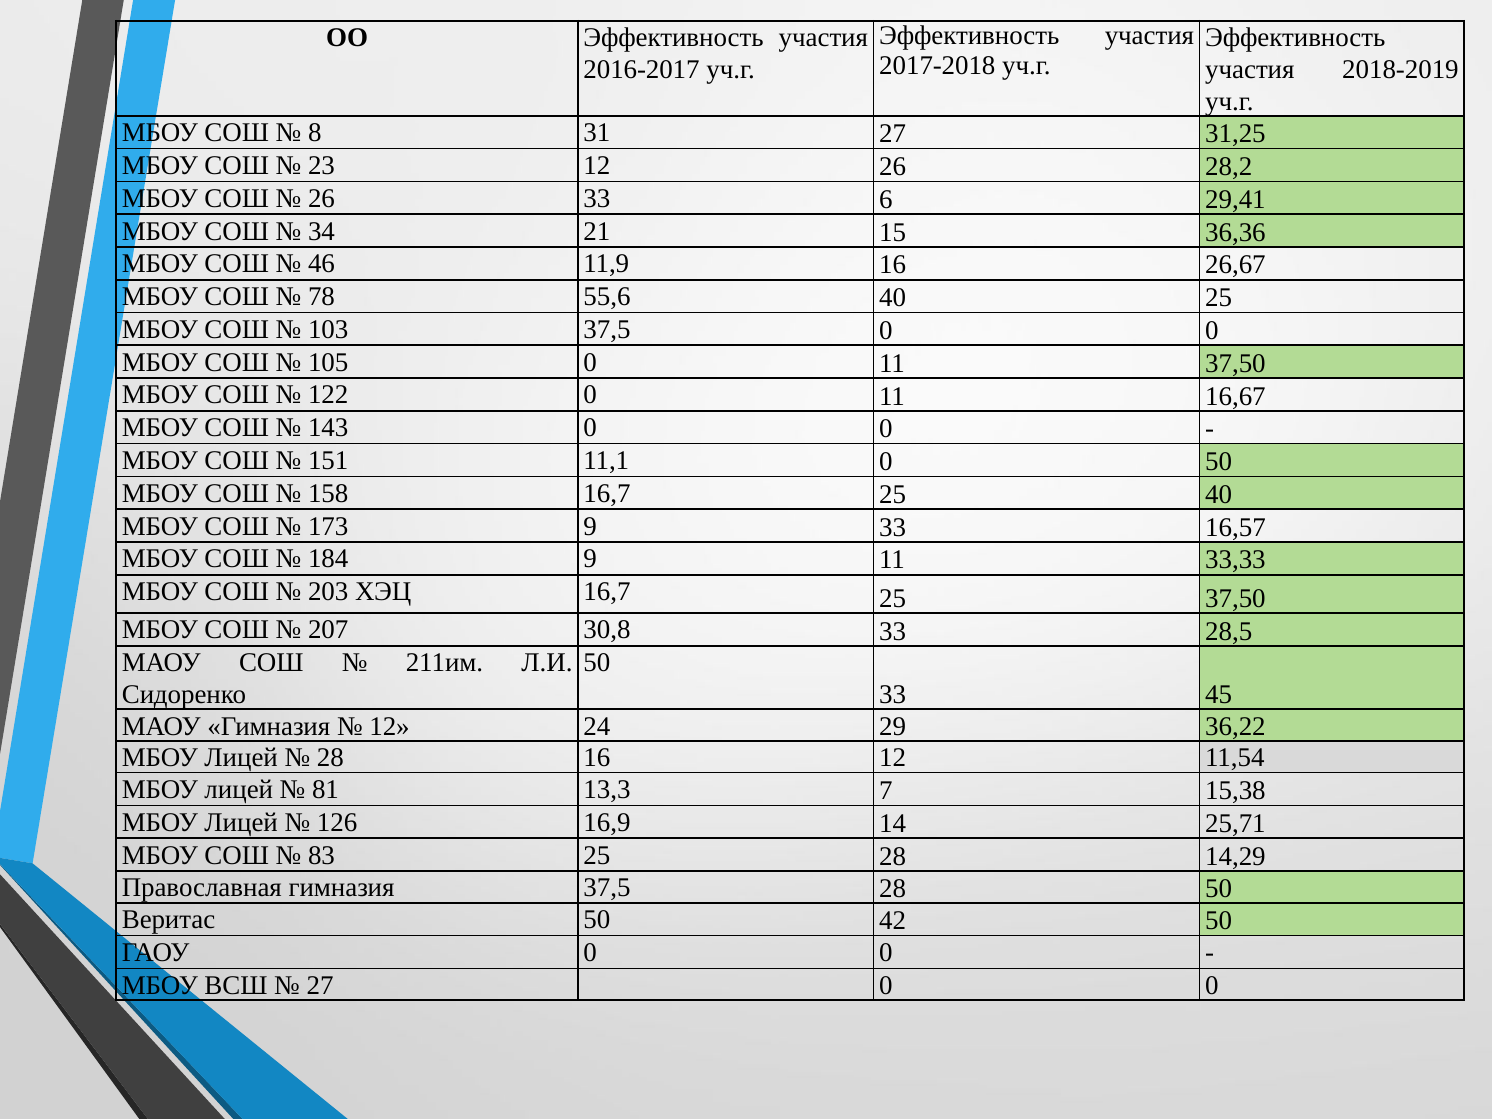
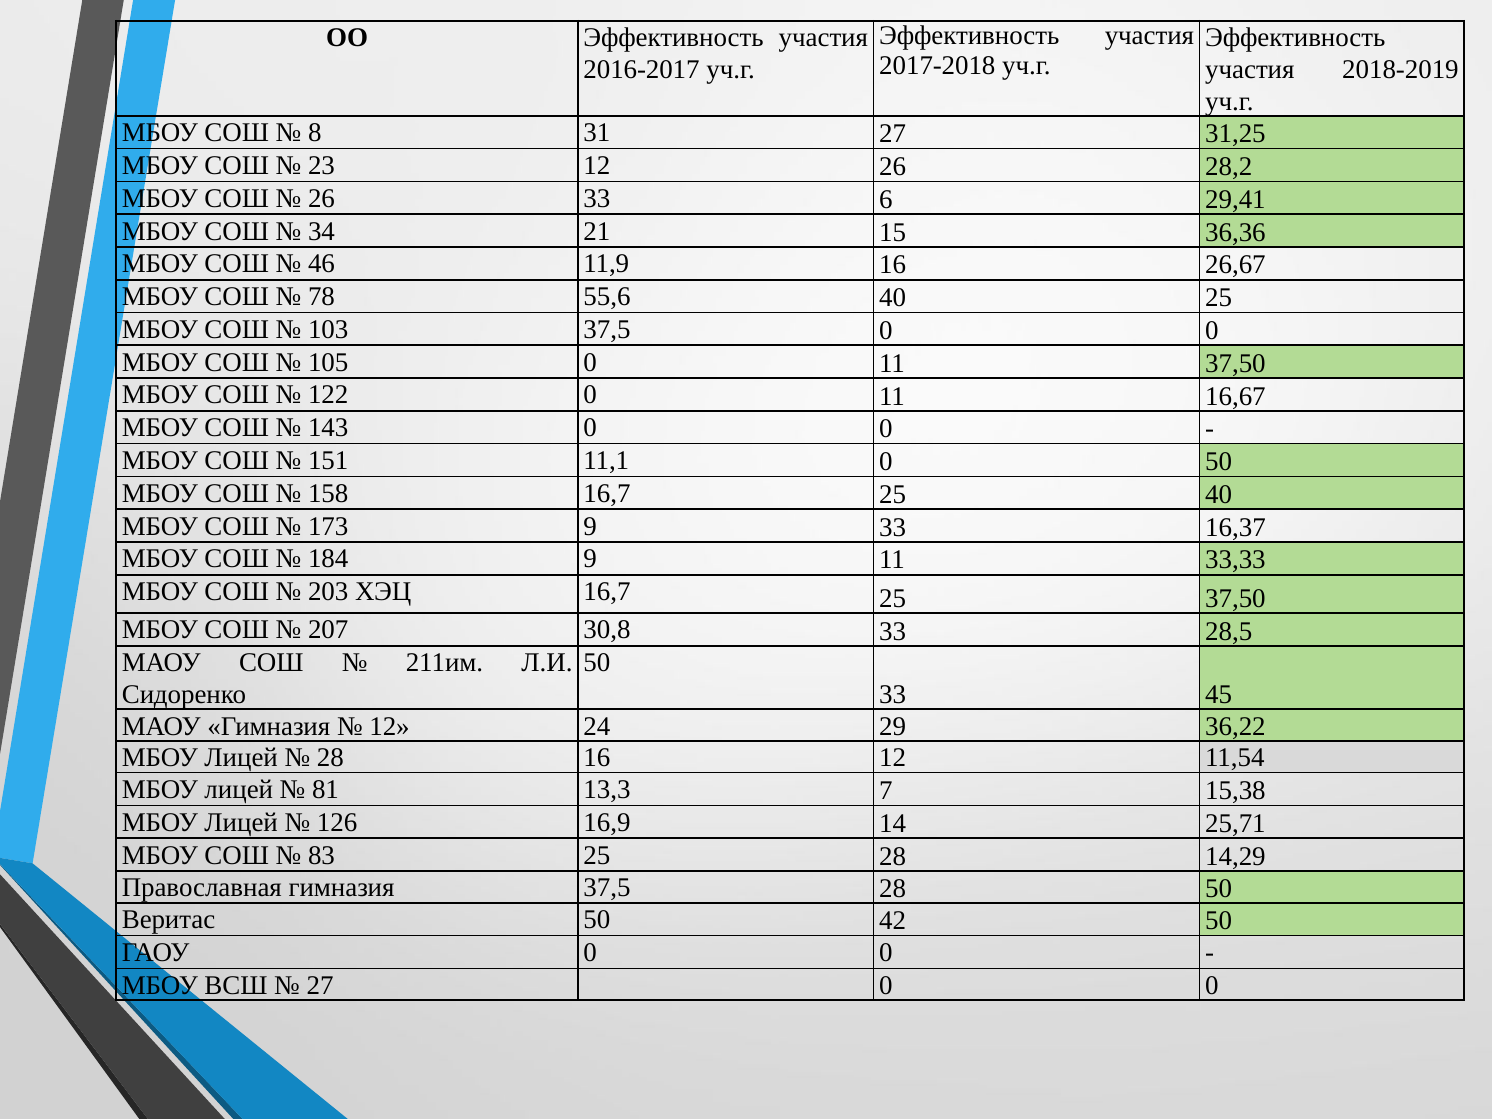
16,57: 16,57 -> 16,37
